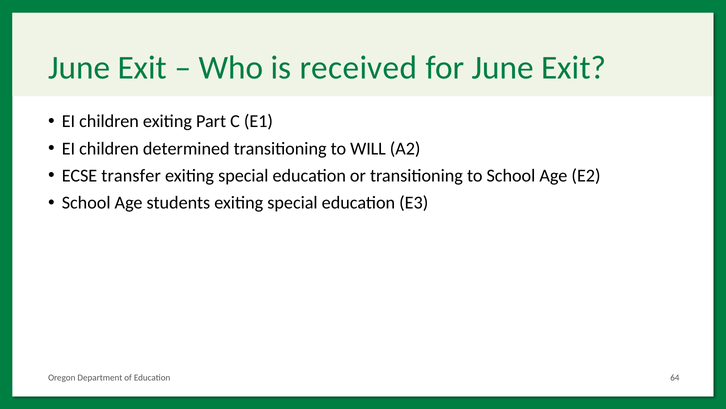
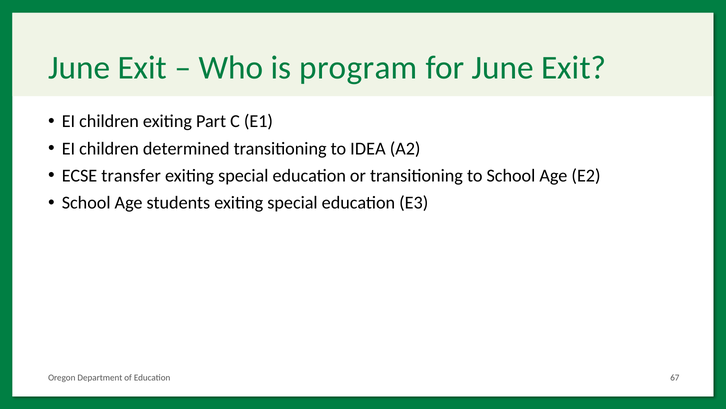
received: received -> program
WILL: WILL -> IDEA
64: 64 -> 67
